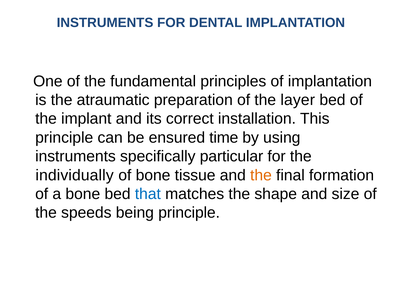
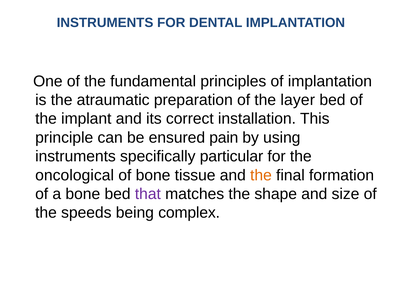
time: time -> pain
individually: individually -> oncological
that colour: blue -> purple
being principle: principle -> complex
